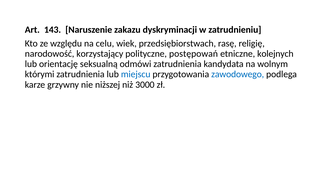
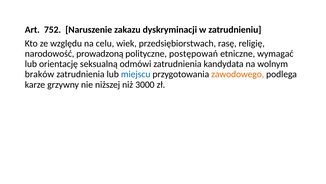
143: 143 -> 752
korzystający: korzystający -> prowadzoną
kolejnych: kolejnych -> wymagać
którymi: którymi -> braków
zawodowego colour: blue -> orange
